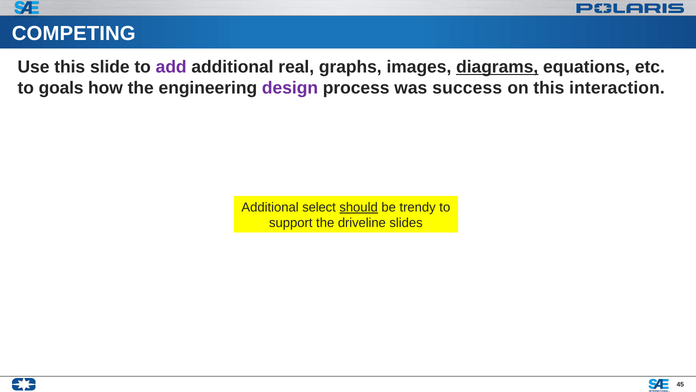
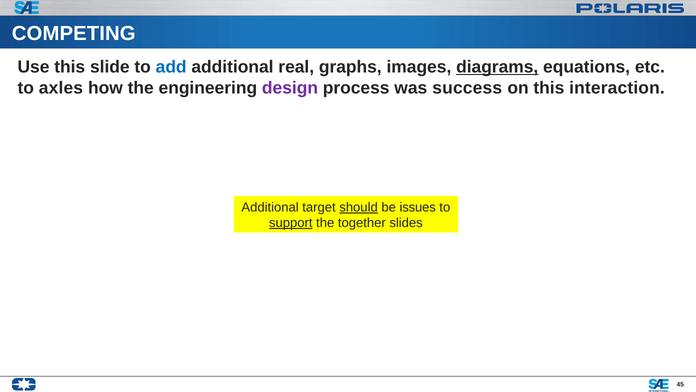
add colour: purple -> blue
goals: goals -> axles
select: select -> target
trendy: trendy -> issues
support underline: none -> present
driveline: driveline -> together
